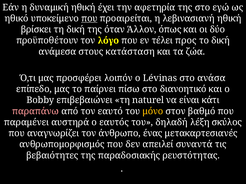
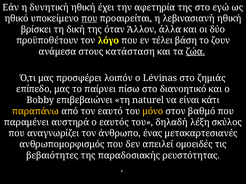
δυναμική: δυναμική -> δυνητική
όπως: όπως -> άλλα
προς: προς -> βάση
το δική: δική -> ζουν
ζώα underline: none -> present
ανάσα: ανάσα -> ζημιάς
παραπάνω colour: pink -> yellow
συναντά: συναντά -> ομοειδές
